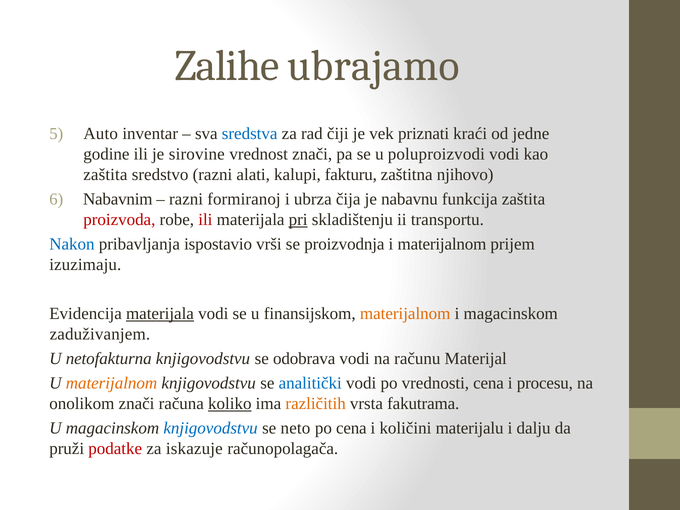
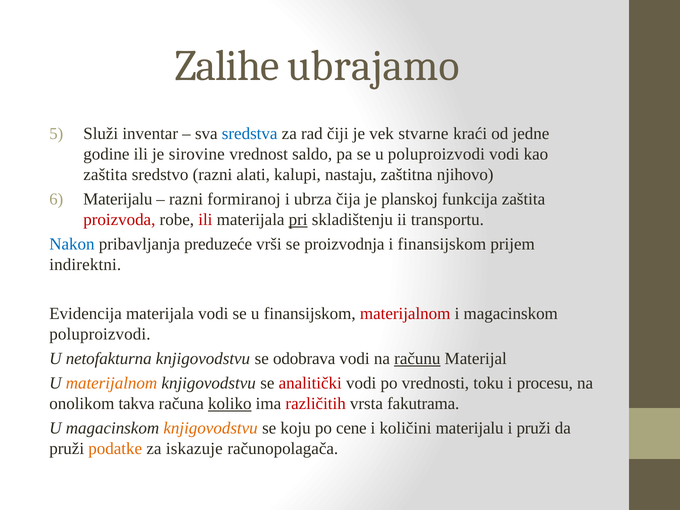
Auto: Auto -> Služi
priznati: priznati -> stvarne
vrednost znači: znači -> saldo
fakturu: fakturu -> nastaju
Nabavnim at (118, 199): Nabavnim -> Materijalu
nabavnu: nabavnu -> planskoj
ispostavio: ispostavio -> preduzeće
i materijalnom: materijalnom -> finansijskom
izuzimaju: izuzimaju -> indirektni
materijala at (160, 314) underline: present -> none
materijalnom at (405, 314) colour: orange -> red
zaduživanjem at (100, 334): zaduživanjem -> poluproizvodi
računu underline: none -> present
analitički colour: blue -> red
vrednosti cena: cena -> toku
onolikom znači: znači -> takva
različitih colour: orange -> red
knjigovodstvu at (211, 428) colour: blue -> orange
neto: neto -> koju
po cena: cena -> cene
i dalju: dalju -> pruži
podatke colour: red -> orange
